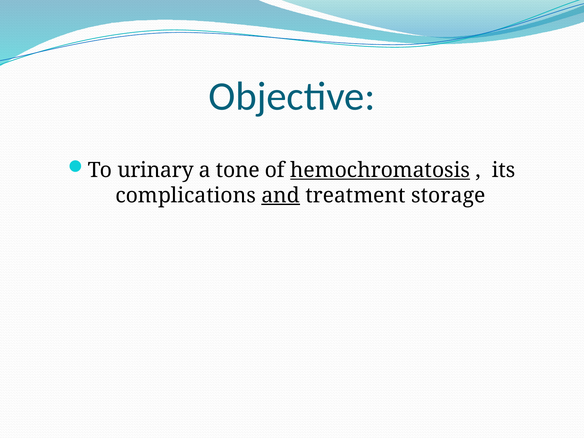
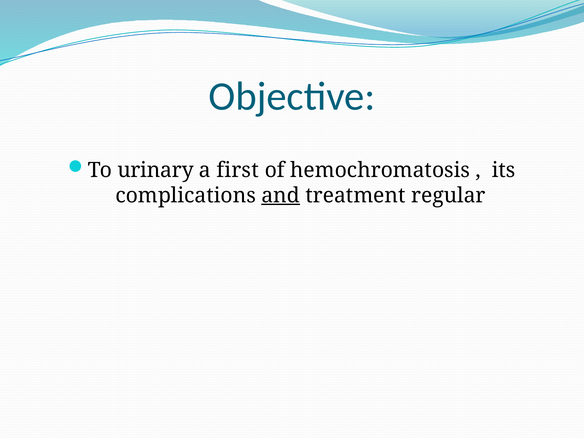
tone: tone -> first
hemochromatosis underline: present -> none
storage: storage -> regular
